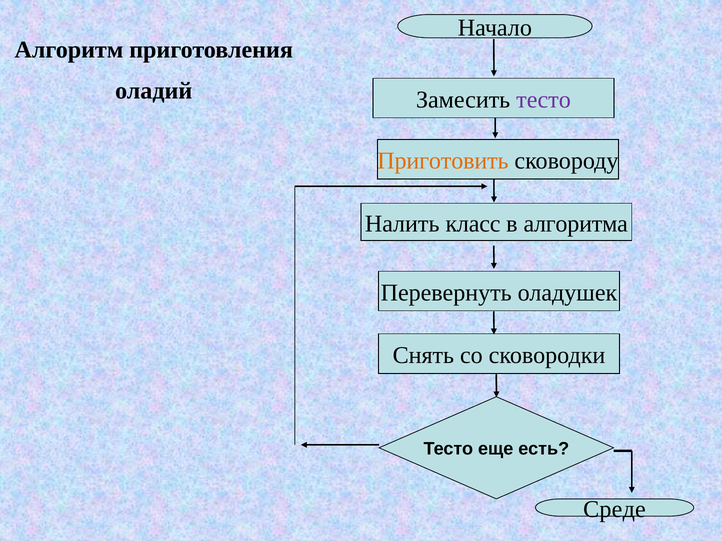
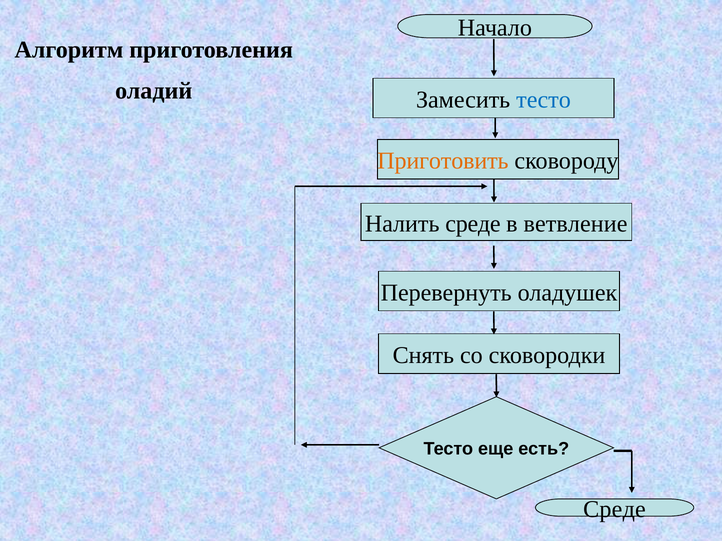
тесто at (544, 100) colour: purple -> blue
Налить класс: класс -> среде
алгоритма: алгоритма -> ветвление
